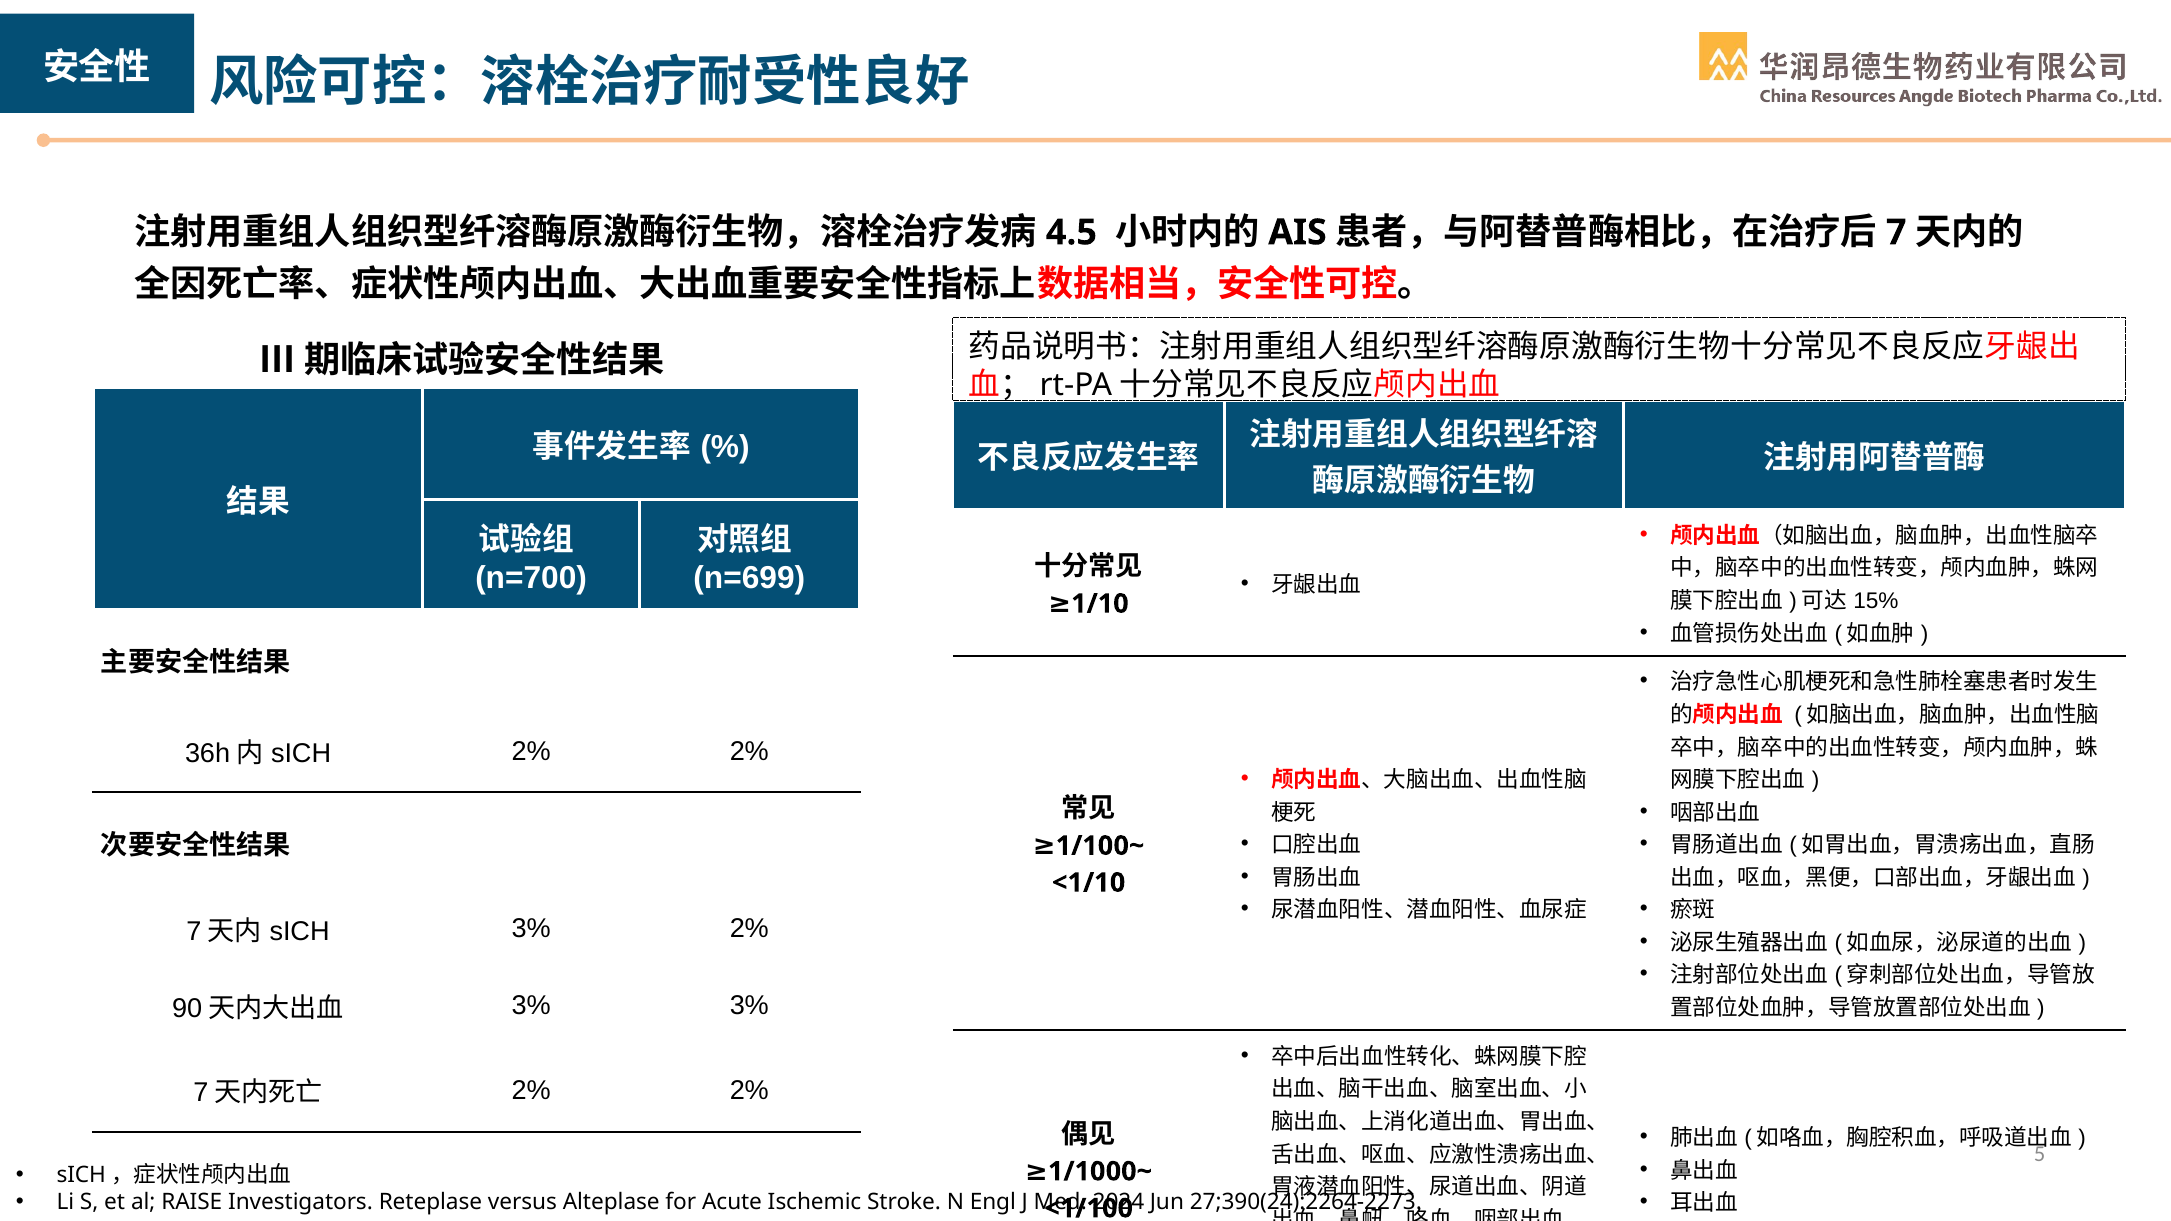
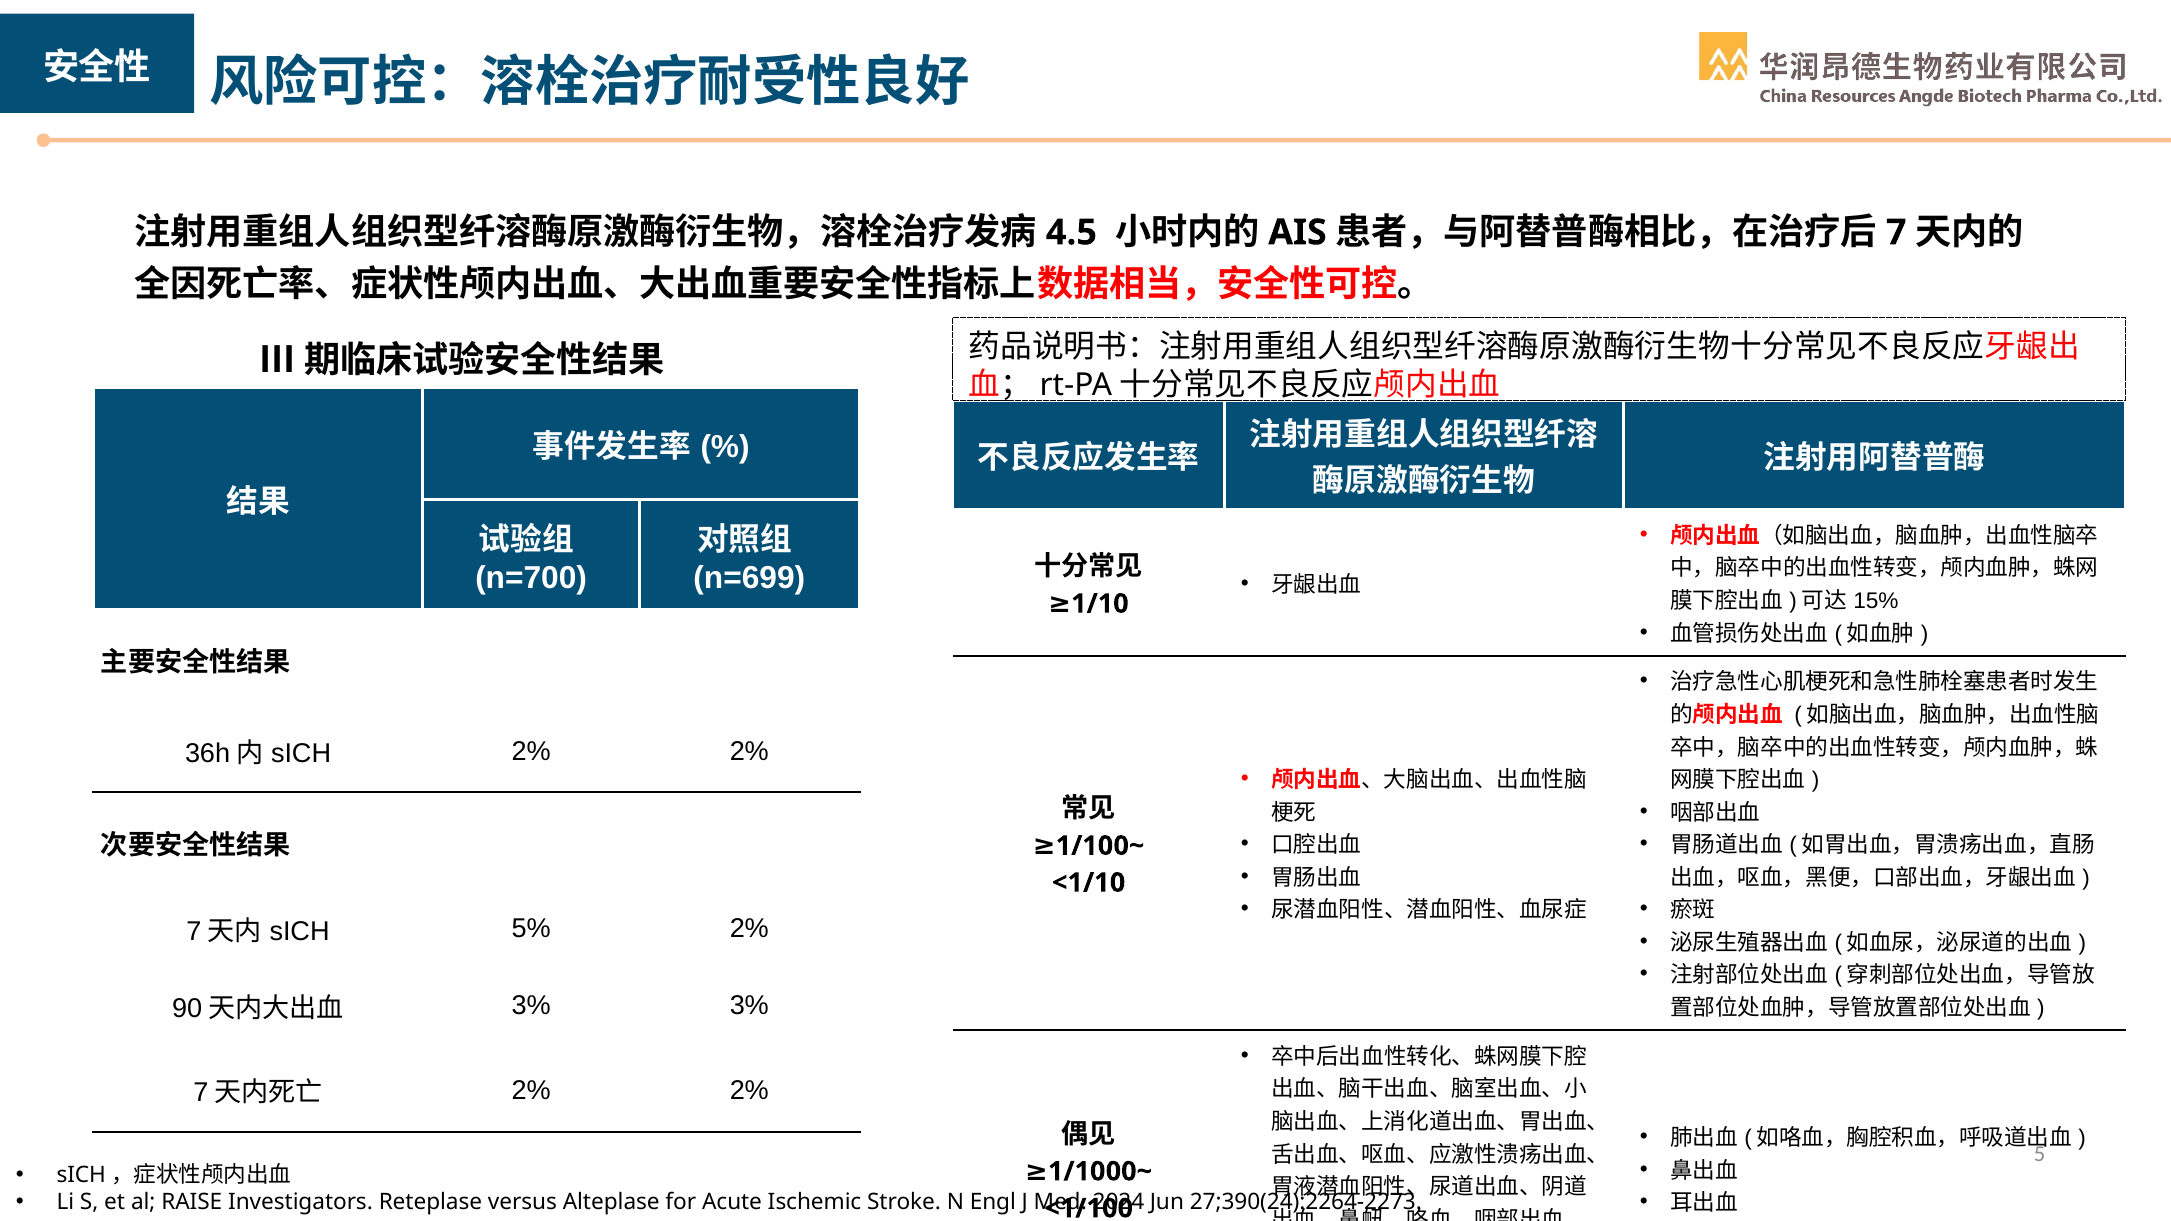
3% at (531, 929): 3% -> 5%
